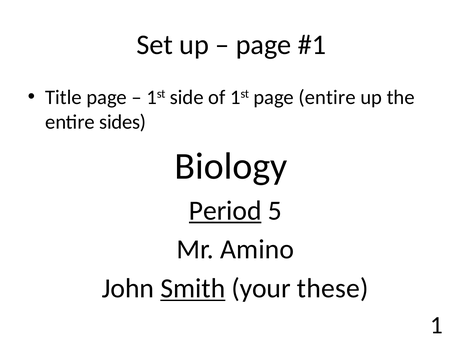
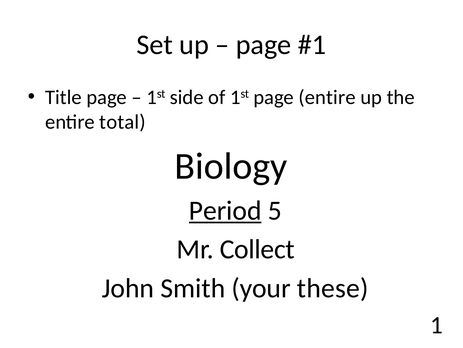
sides: sides -> total
Amino: Amino -> Collect
Smith underline: present -> none
